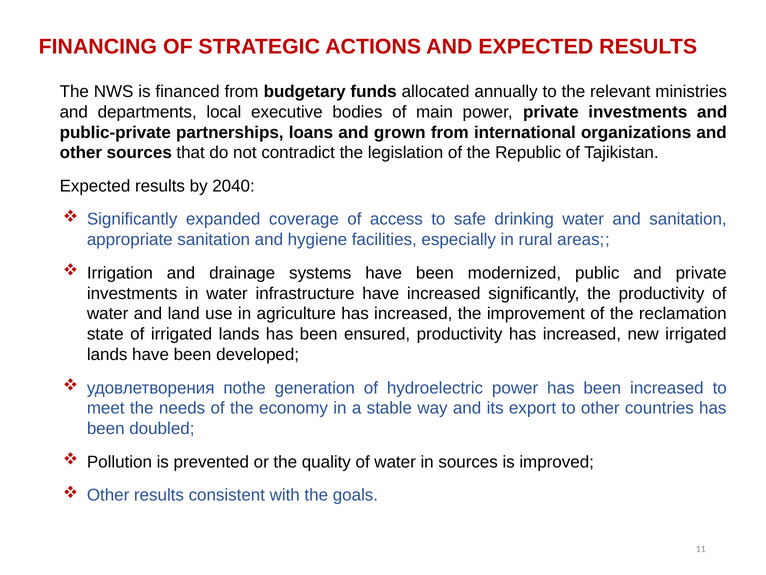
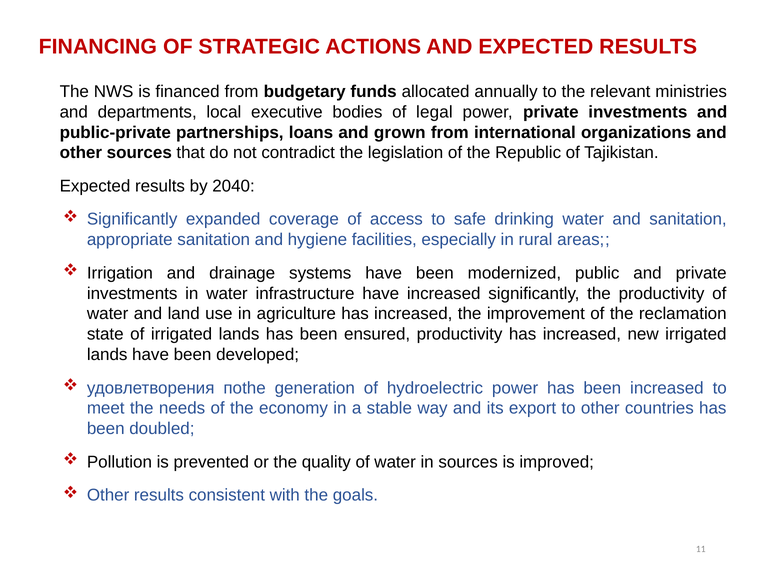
main: main -> legal
